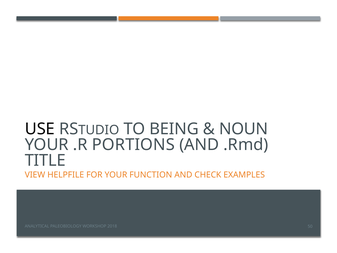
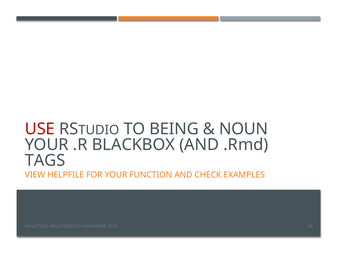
USE colour: black -> red
PORTIONS: PORTIONS -> BLACKBOX
TITLE: TITLE -> TAGS
